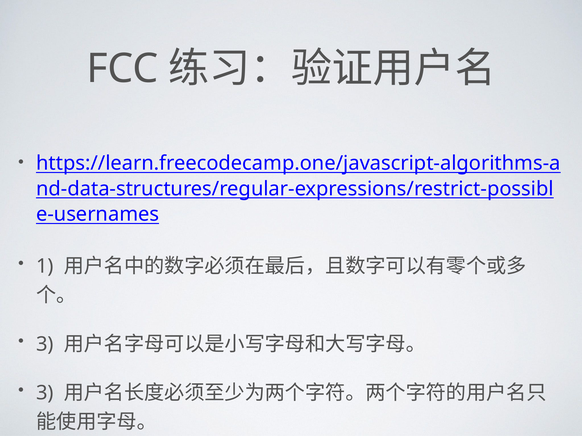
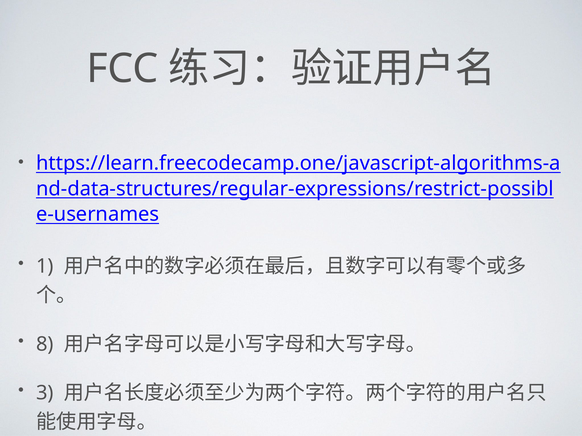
3 at (45, 344): 3 -> 8
